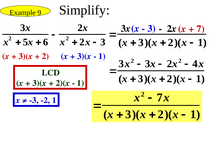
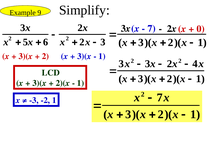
3 at (152, 29): 3 -> 7
7: 7 -> 0
